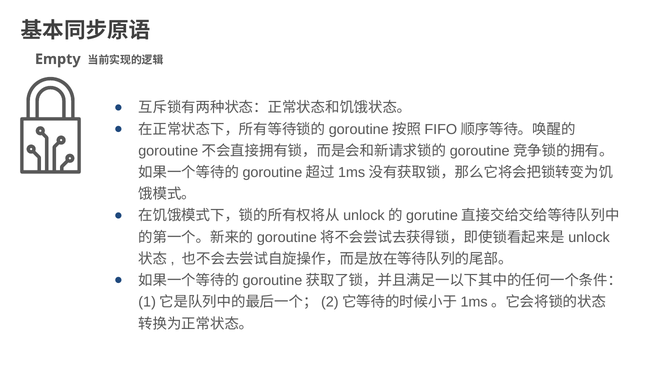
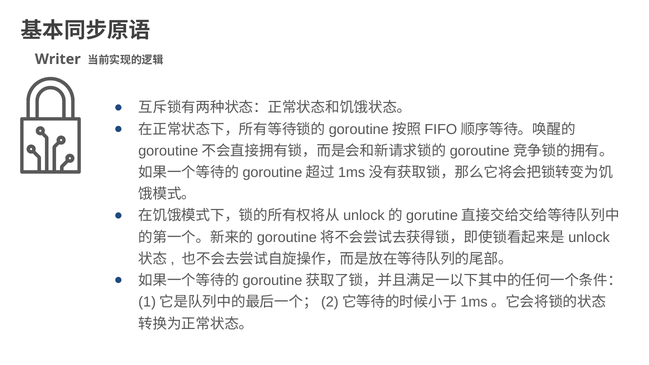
Empty: Empty -> Writer
